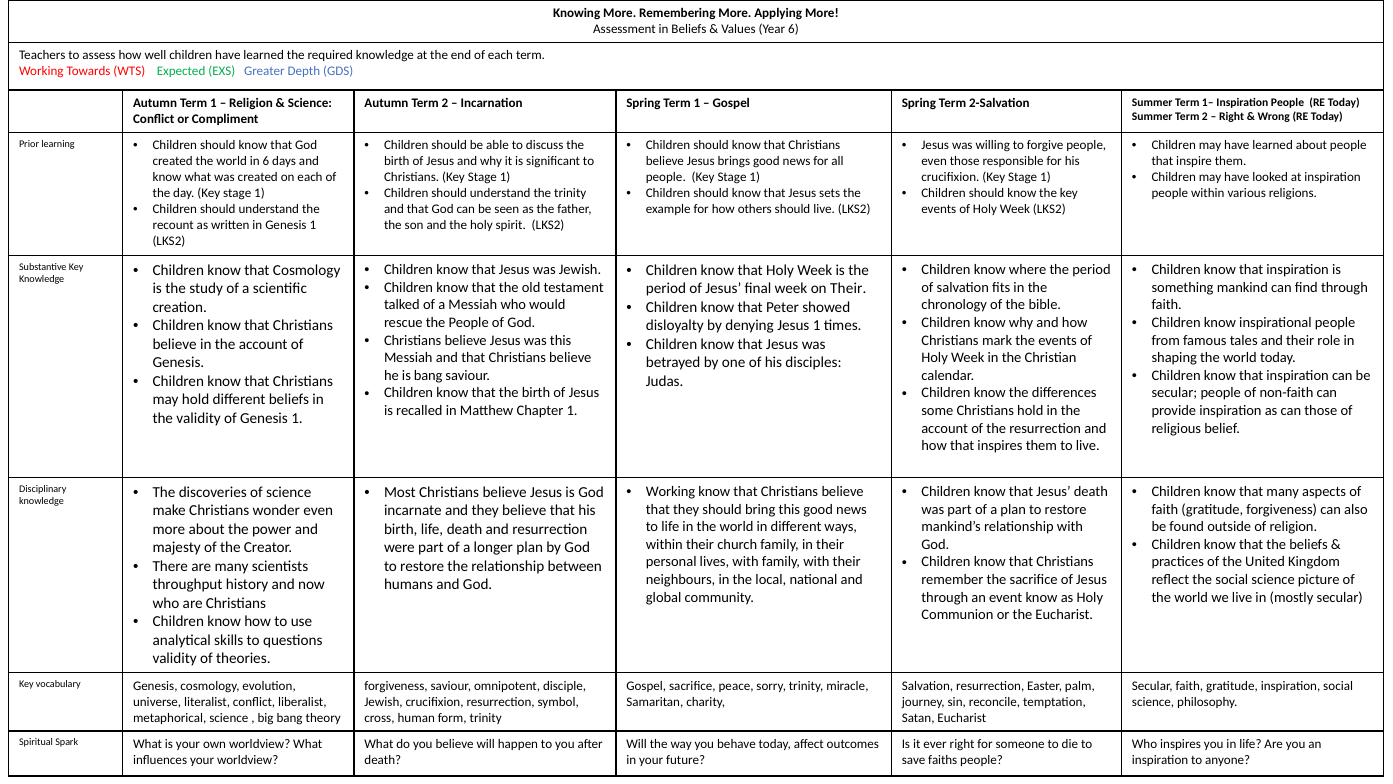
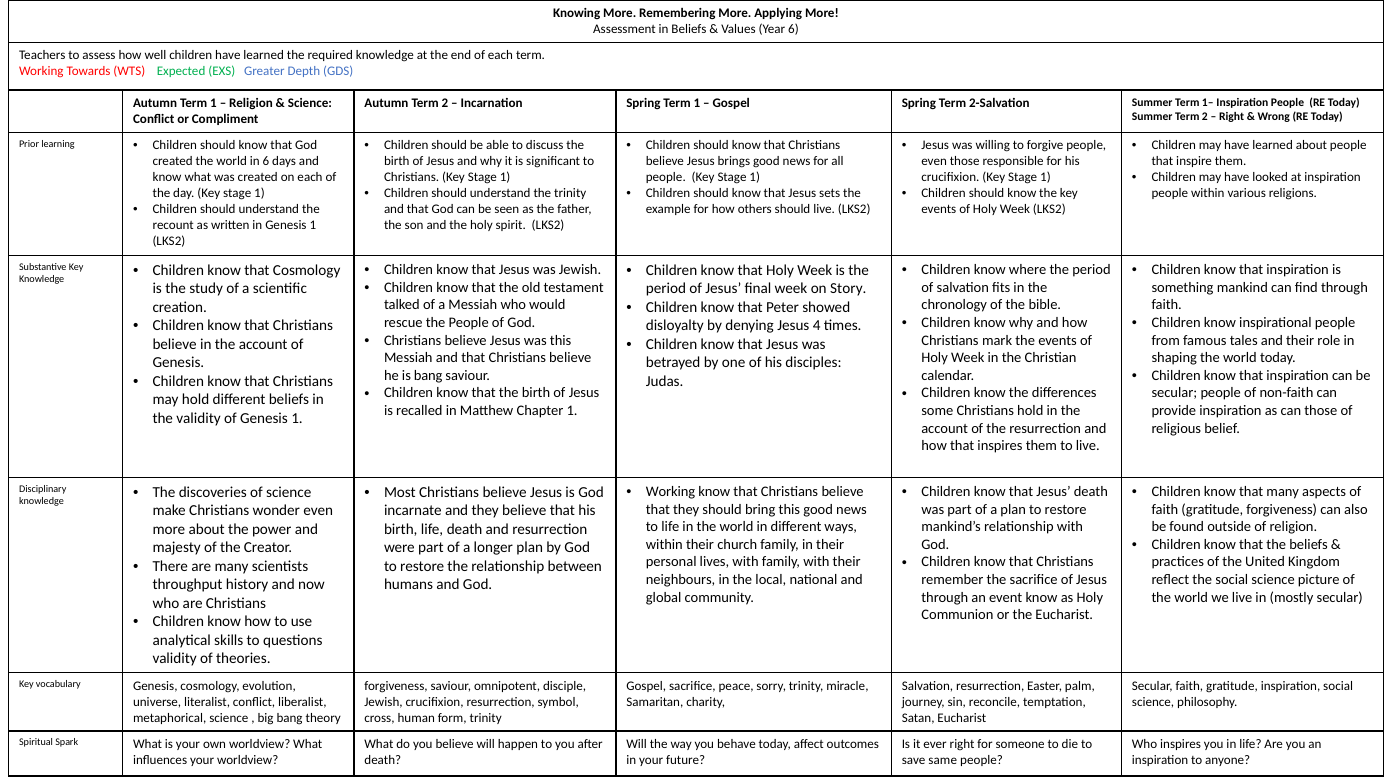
on Their: Their -> Story
Jesus 1: 1 -> 4
faiths: faiths -> same
